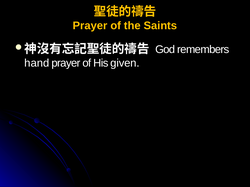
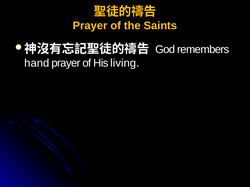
given: given -> living
